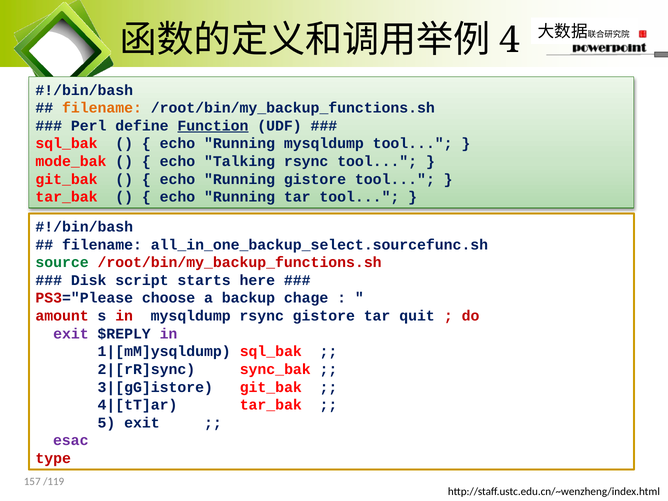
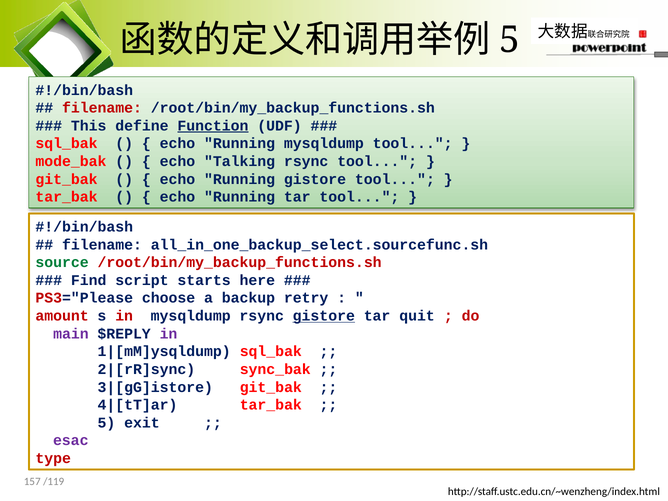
4 at (510, 40): 4 -> 5
filename at (102, 108) colour: orange -> red
Perl: Perl -> This
Disk: Disk -> Find
chage: chage -> retry
gistore at (324, 316) underline: none -> present
exit at (71, 334): exit -> main
